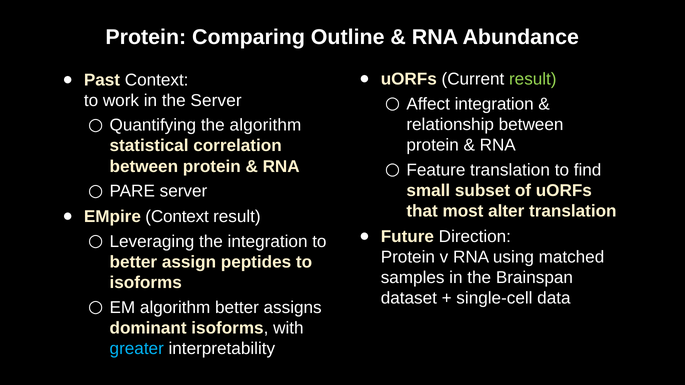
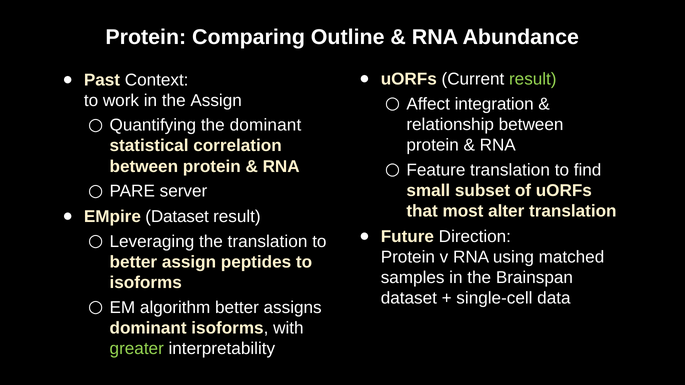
the Server: Server -> Assign
the algorithm: algorithm -> dominant
EMpire Context: Context -> Dataset
the integration: integration -> translation
greater colour: light blue -> light green
